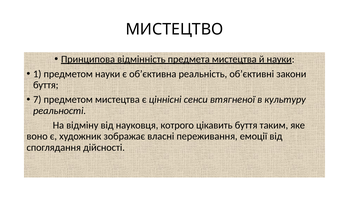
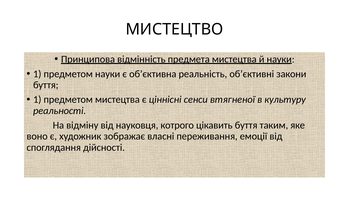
7 at (37, 99): 7 -> 1
